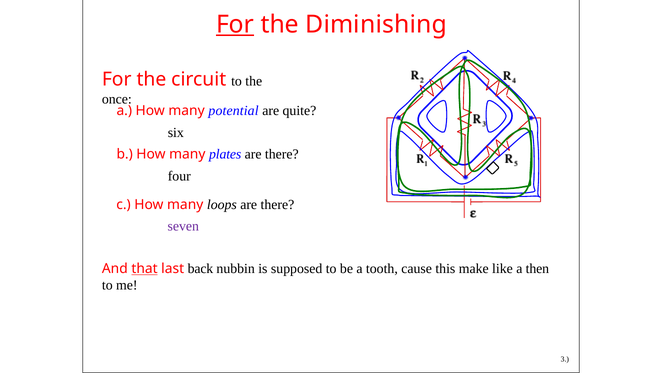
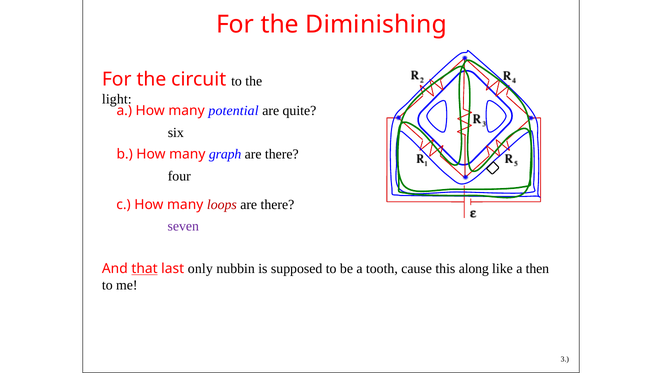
For at (235, 25) underline: present -> none
once: once -> light
plates: plates -> graph
loops colour: black -> red
back: back -> only
make: make -> along
